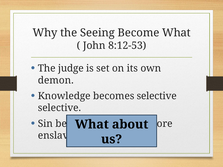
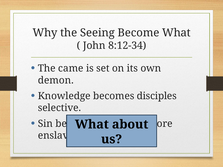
8:12-53: 8:12-53 -> 8:12-34
judge: judge -> came
becomes selective: selective -> disciples
